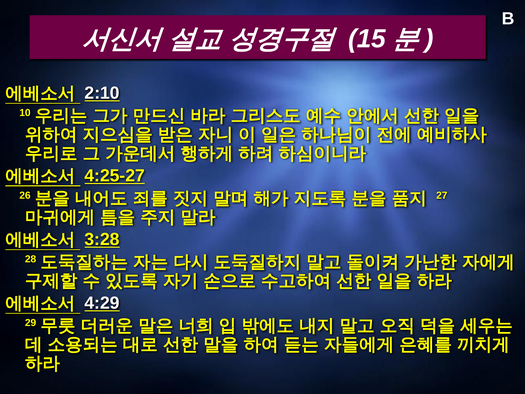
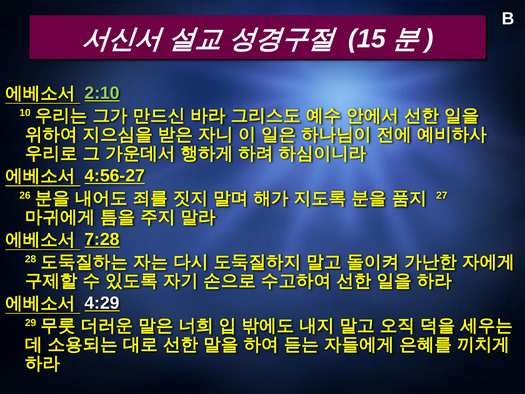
2:10 colour: white -> light green
4:25-27: 4:25-27 -> 4:56-27
3:28: 3:28 -> 7:28
